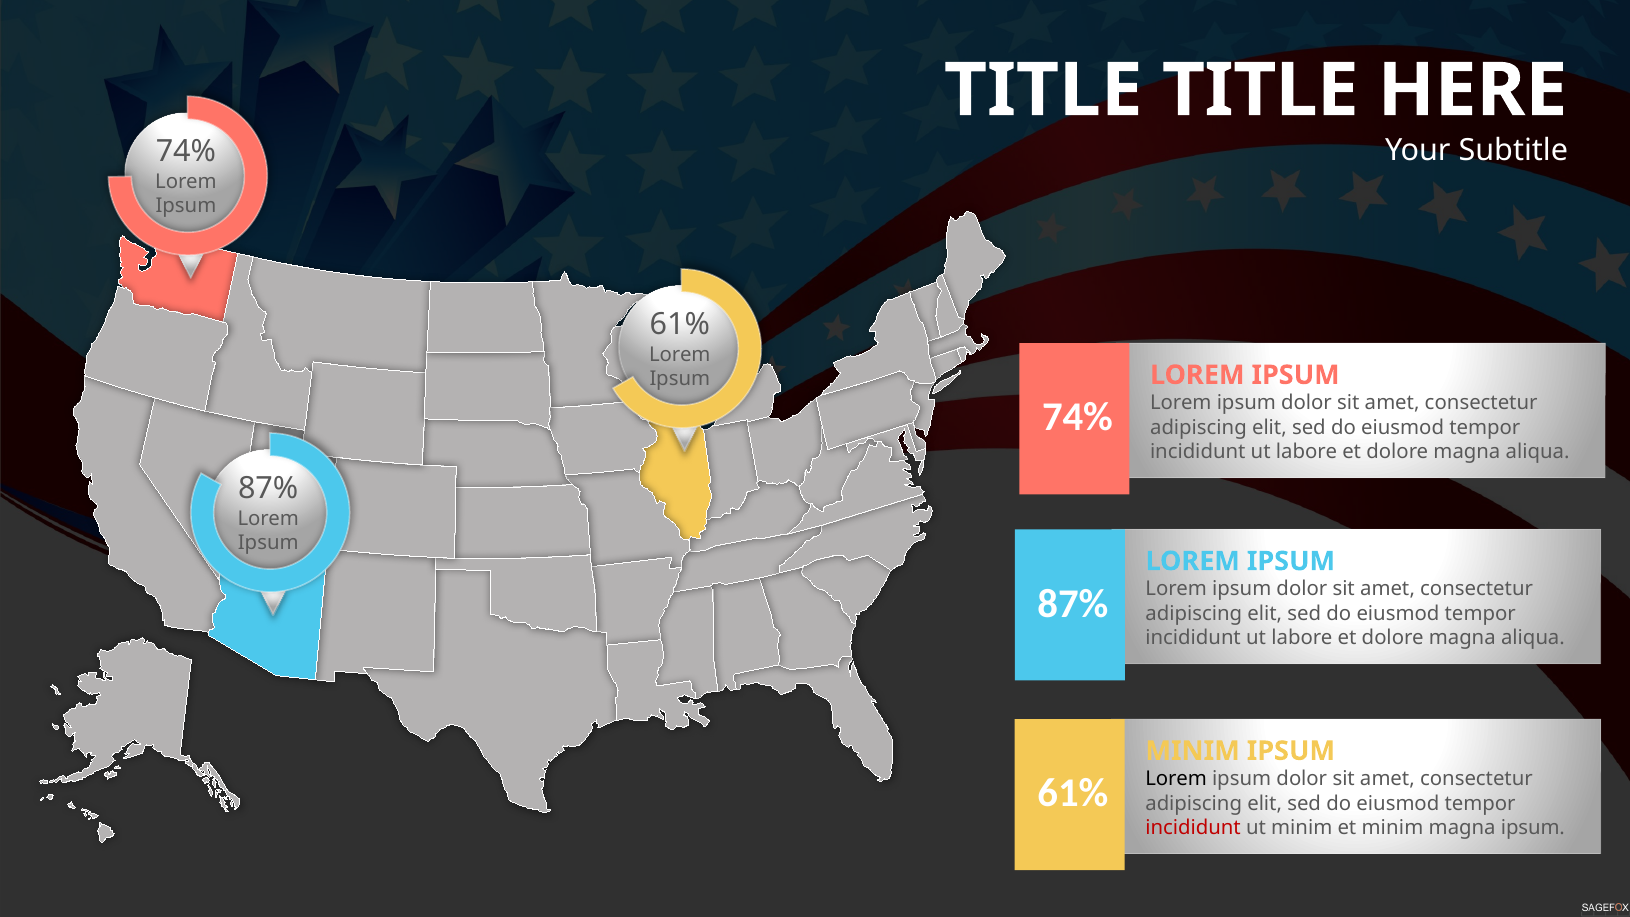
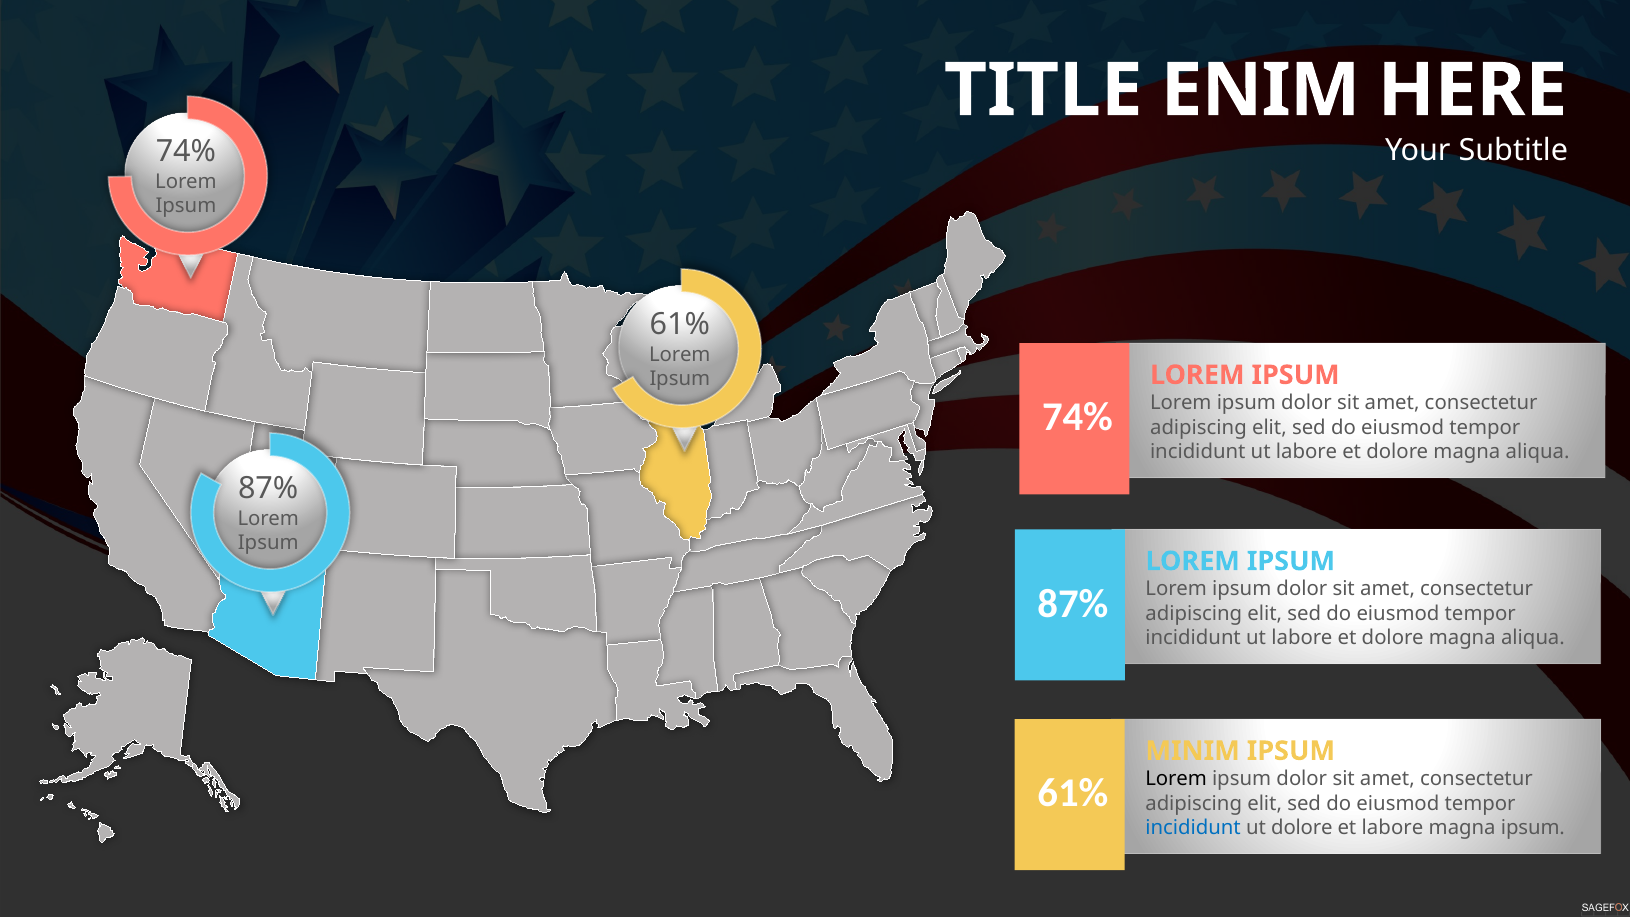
TITLE TITLE: TITLE -> ENIM
incididunt at (1193, 828) colour: red -> blue
ut minim: minim -> dolore
et minim: minim -> labore
